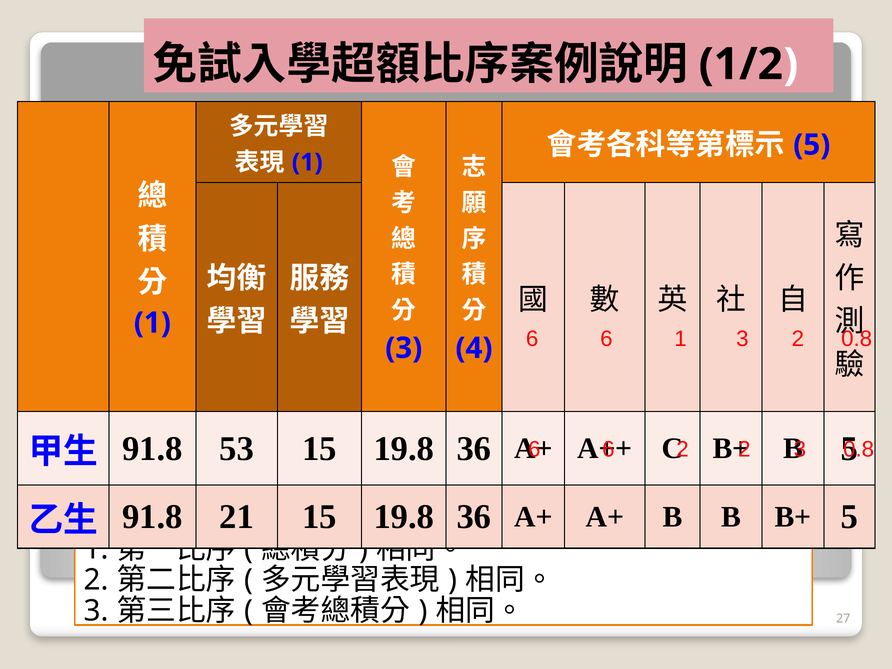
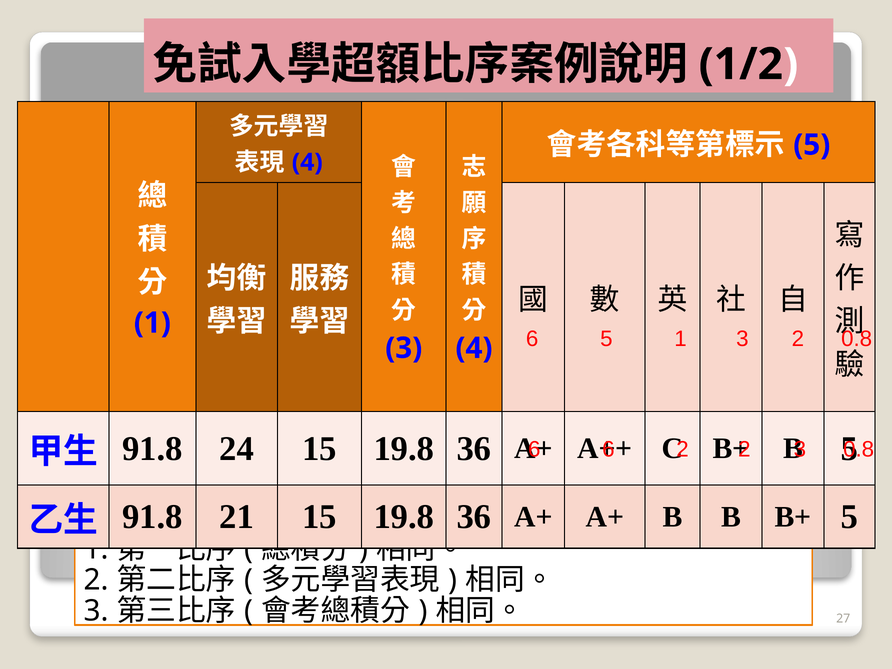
1 at (307, 162): 1 -> 4
6 at (606, 339): 6 -> 5
53: 53 -> 24
